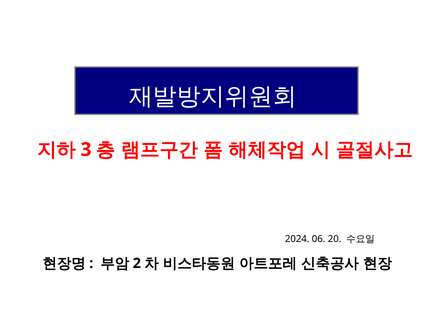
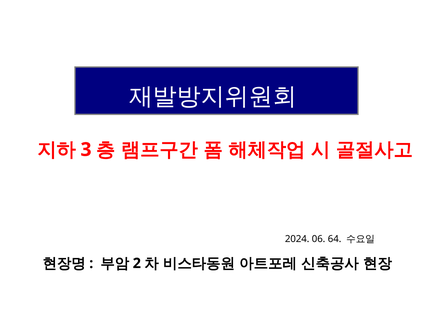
20: 20 -> 64
